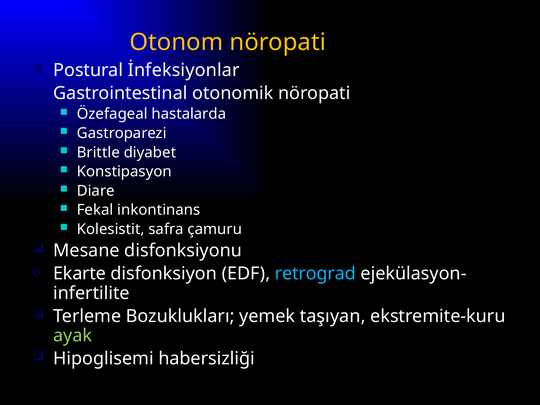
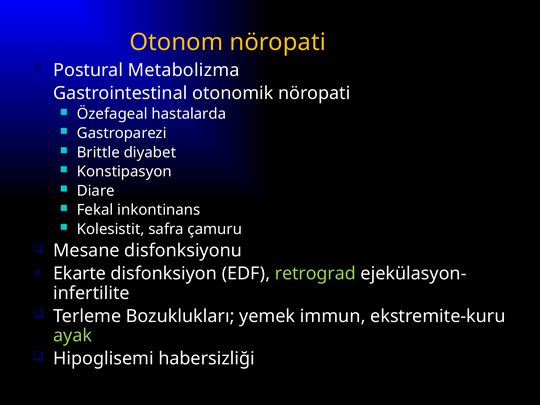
İnfeksiyonlar: İnfeksiyonlar -> Metabolizma
retrograd colour: light blue -> light green
taşıyan: taşıyan -> immun
